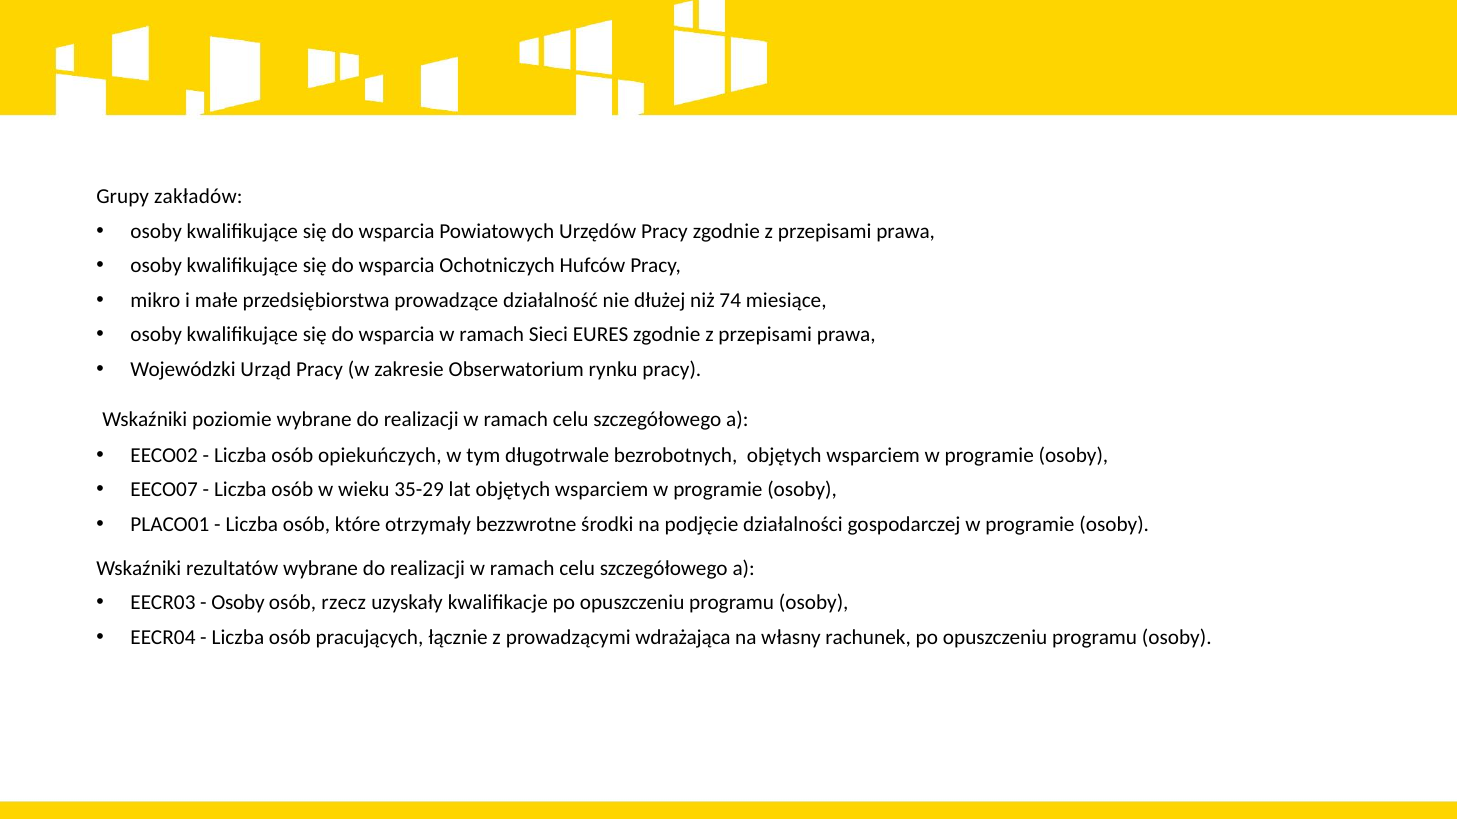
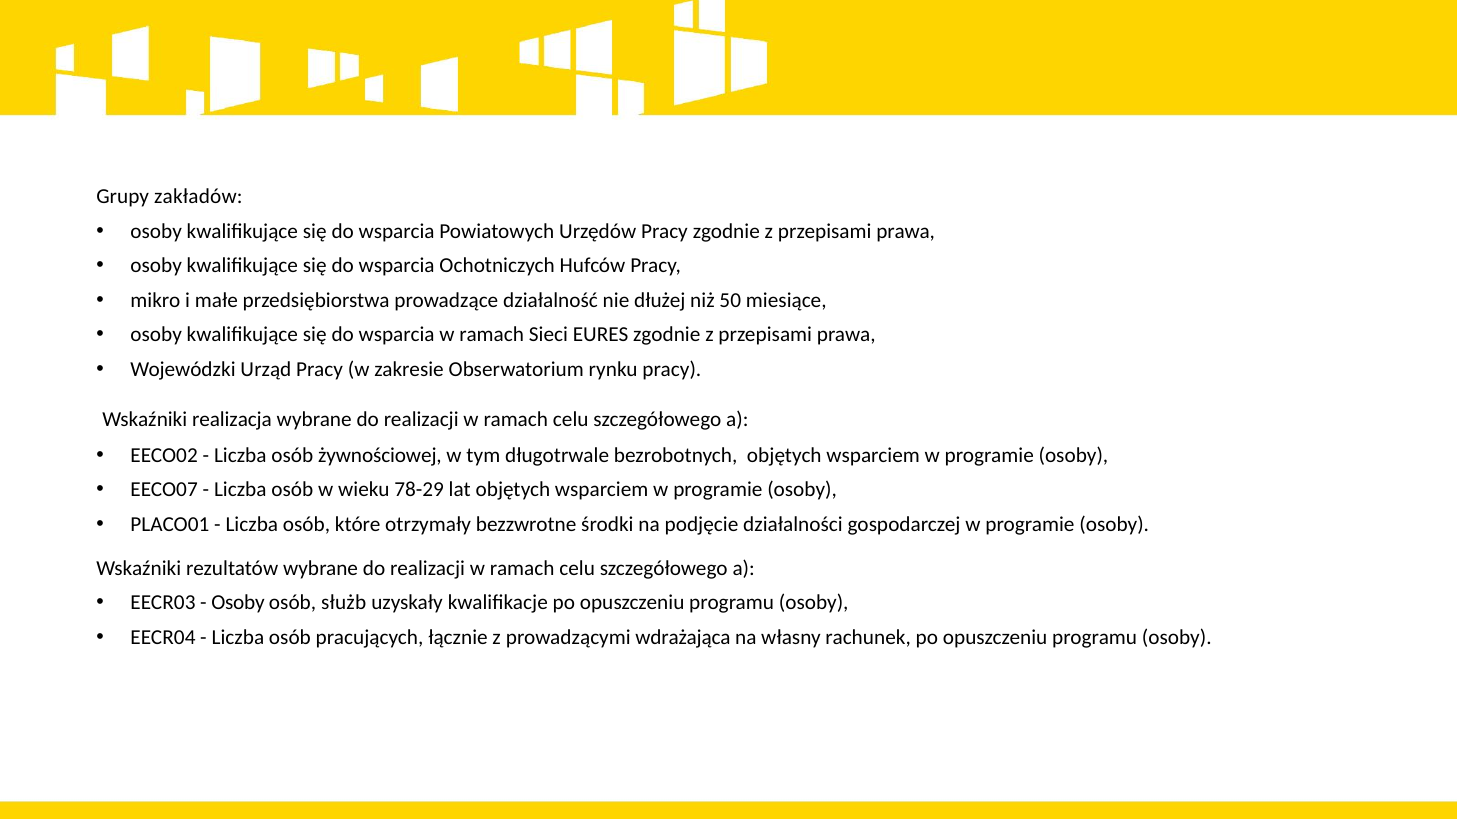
74: 74 -> 50
poziomie: poziomie -> realizacja
opiekuńczych: opiekuńczych -> żywnościowej
35-29: 35-29 -> 78-29
rzecz: rzecz -> służb
